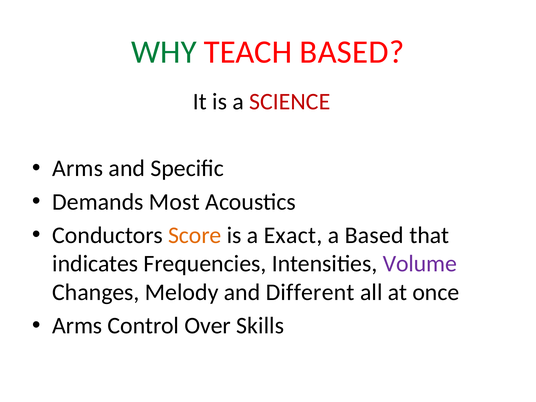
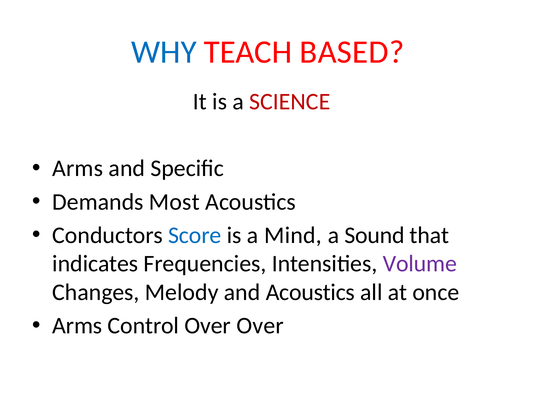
WHY colour: green -> blue
Score colour: orange -> blue
Exact: Exact -> Mind
a Based: Based -> Sound
and Different: Different -> Acoustics
Over Skills: Skills -> Over
